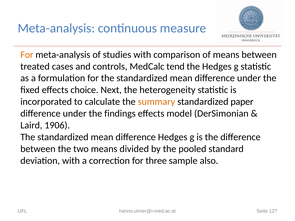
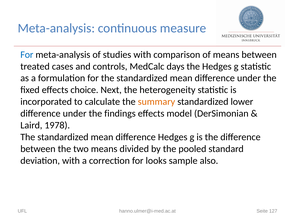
For at (27, 55) colour: orange -> blue
tend: tend -> days
paper: paper -> lower
1906: 1906 -> 1978
three: three -> looks
